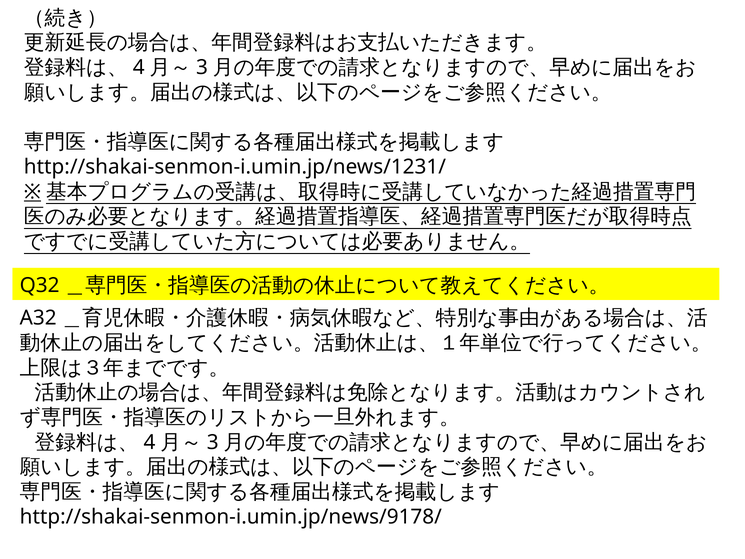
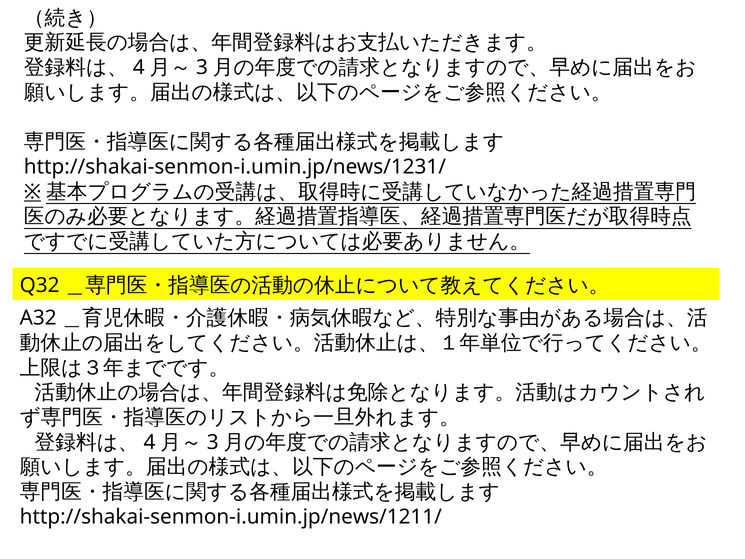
http://shakai-senmon-i.umin.jp/news/9178/: http://shakai-senmon-i.umin.jp/news/9178/ -> http://shakai-senmon-i.umin.jp/news/1211/
